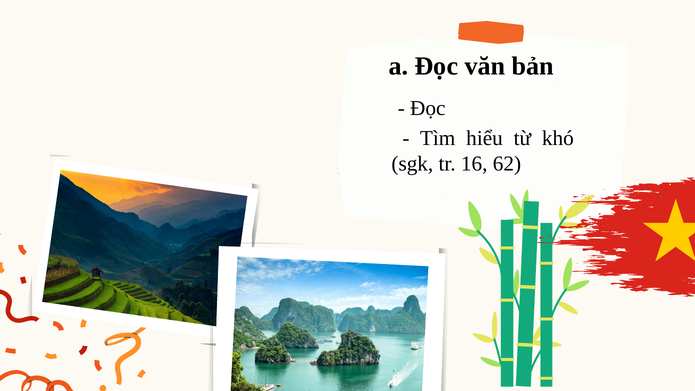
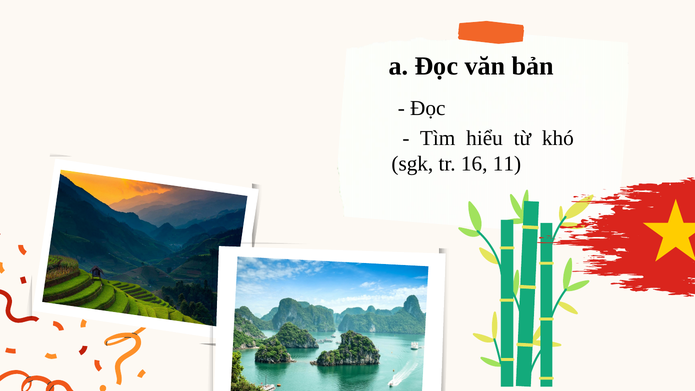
62: 62 -> 11
